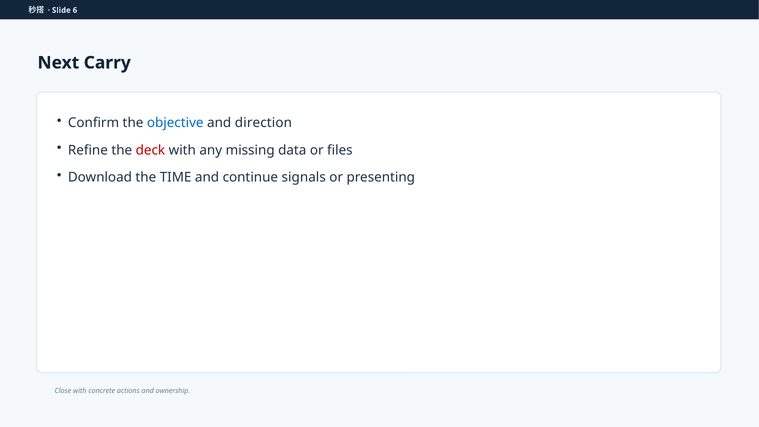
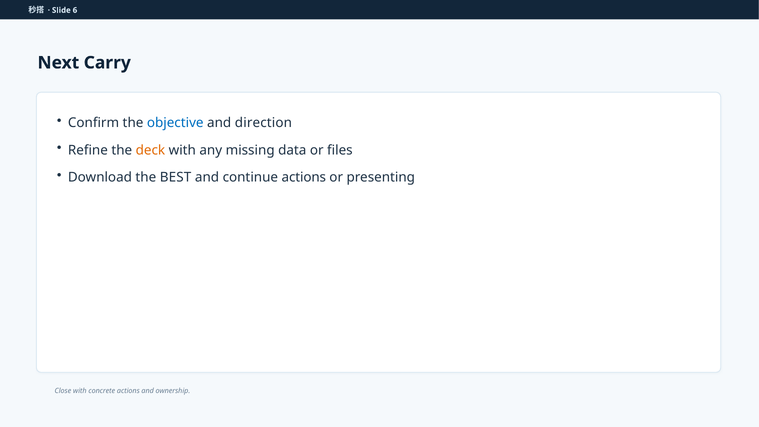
deck colour: red -> orange
TIME: TIME -> BEST
continue signals: signals -> actions
